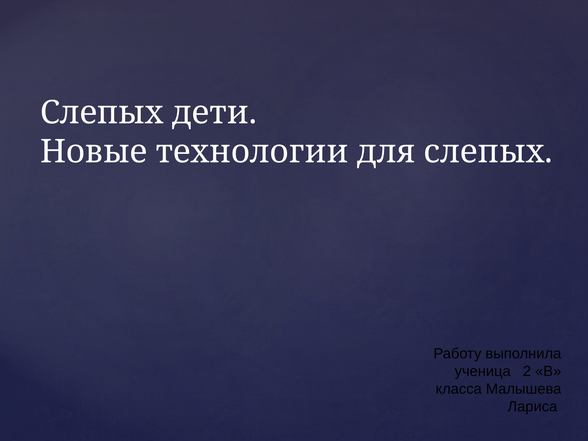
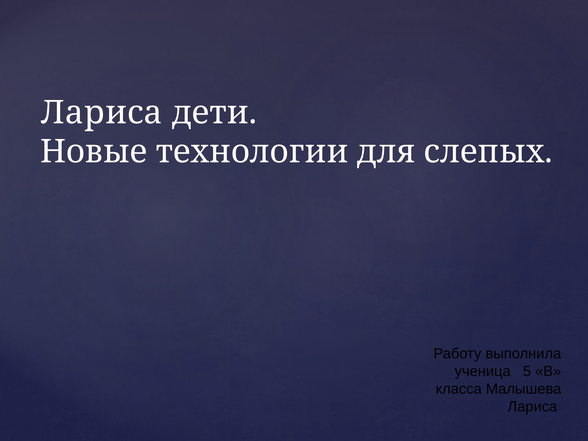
Слепых at (102, 113): Слепых -> Лариса
2: 2 -> 5
